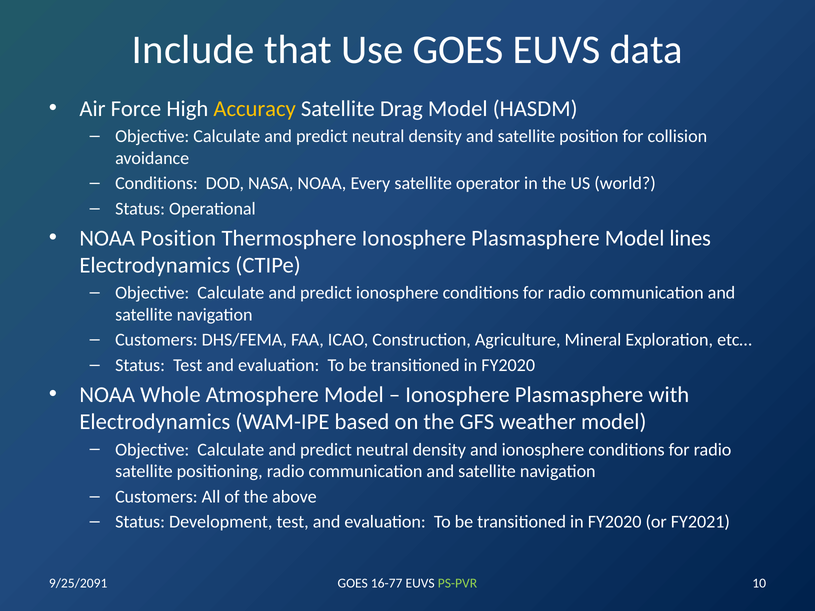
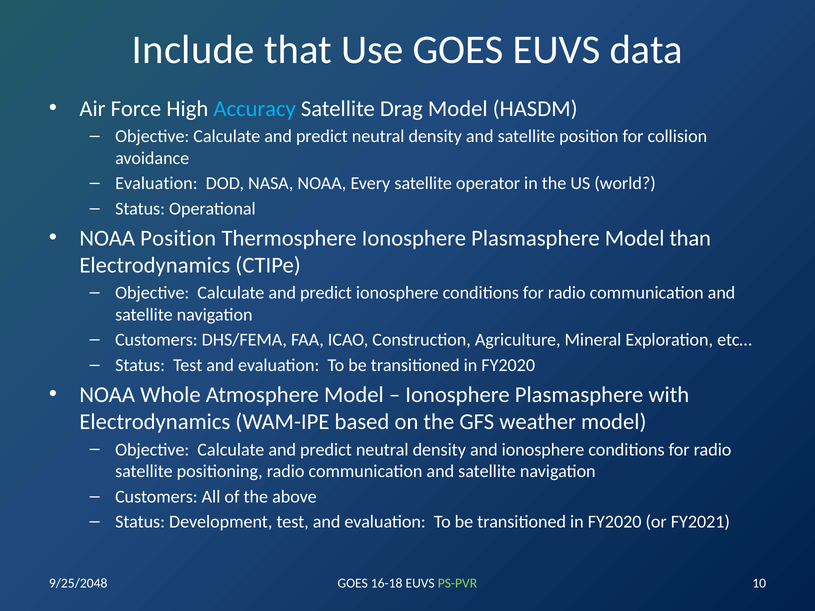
Accuracy colour: yellow -> light blue
Conditions at (156, 183): Conditions -> Evaluation
lines: lines -> than
9/25/2091: 9/25/2091 -> 9/25/2048
16-77: 16-77 -> 16-18
